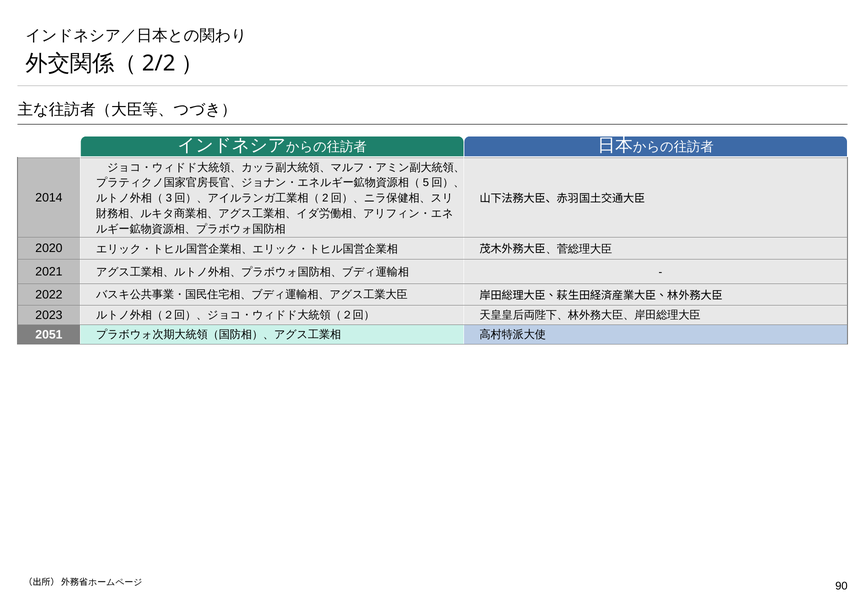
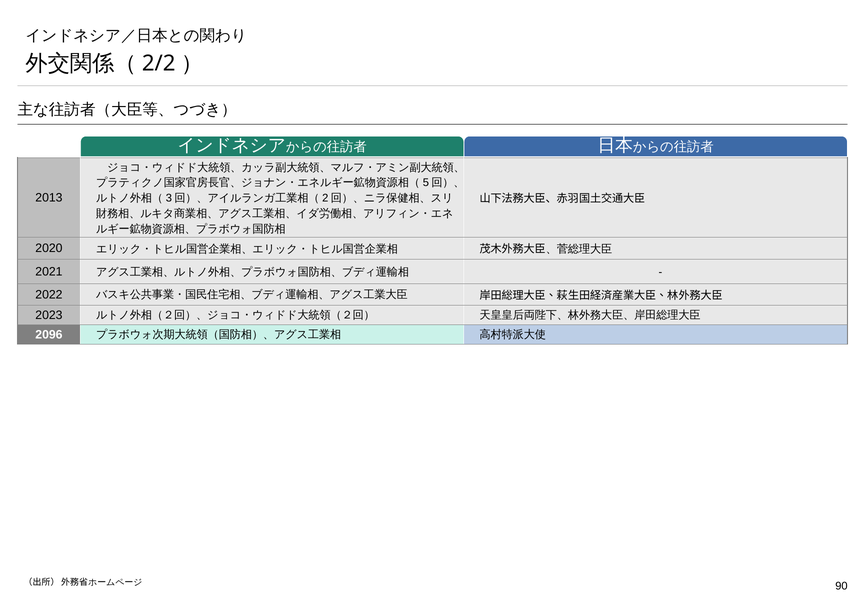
2014: 2014 -> 2013
2051: 2051 -> 2096
